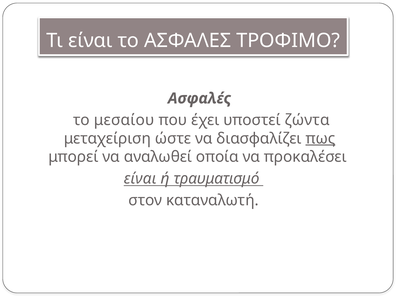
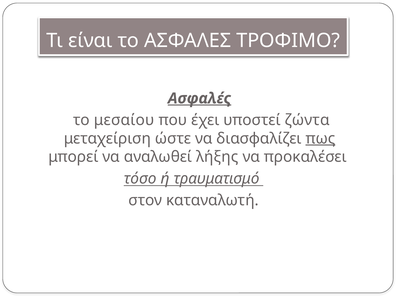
Ασφαλές underline: none -> present
οποία: οποία -> λήξης
είναι at (140, 179): είναι -> τόσο
